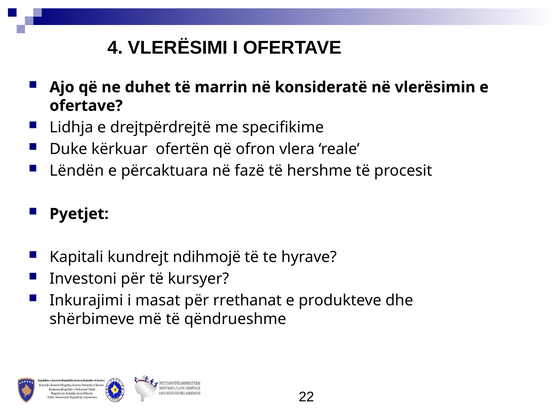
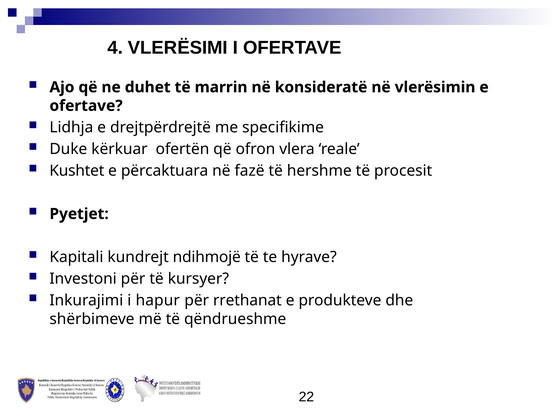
Lëndën: Lëndën -> Kushtet
masat: masat -> hapur
